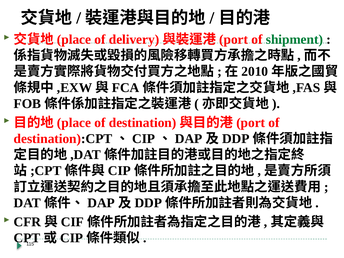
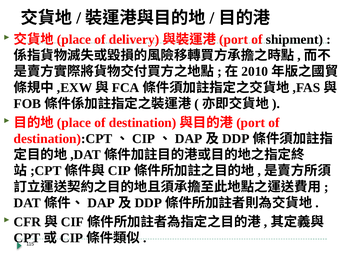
shipment colour: green -> black
